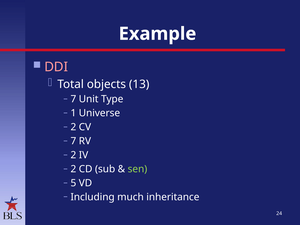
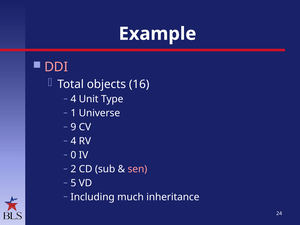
13: 13 -> 16
7 at (73, 99): 7 -> 4
2 at (73, 127): 2 -> 9
7 at (73, 141): 7 -> 4
2 at (73, 155): 2 -> 0
sen colour: light green -> pink
